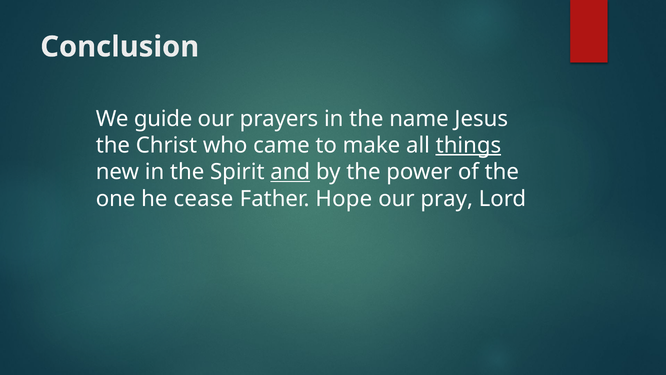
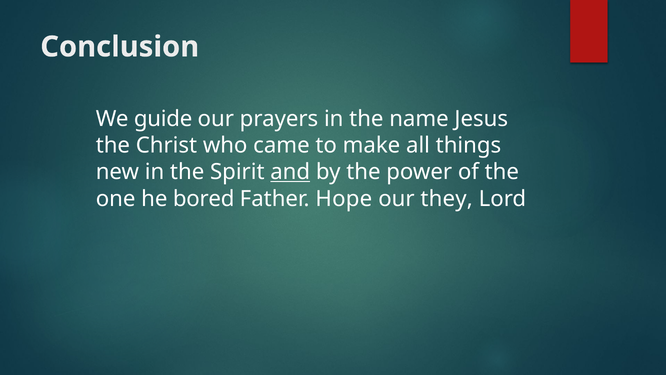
things underline: present -> none
cease: cease -> bored
pray: pray -> they
